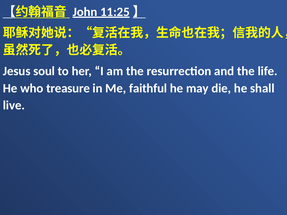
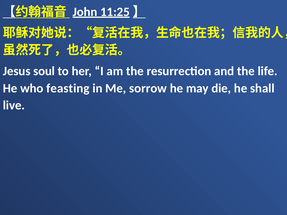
treasure: treasure -> feasting
faithful: faithful -> sorrow
